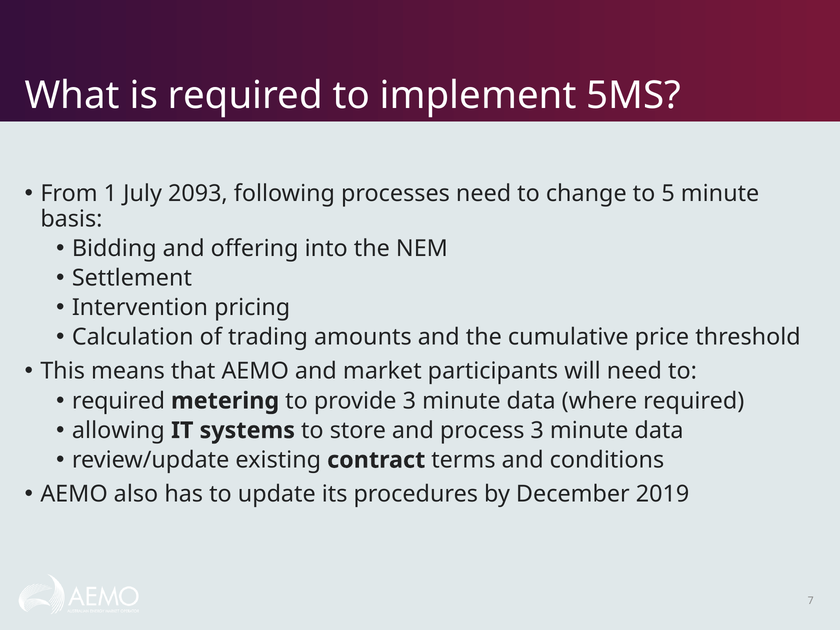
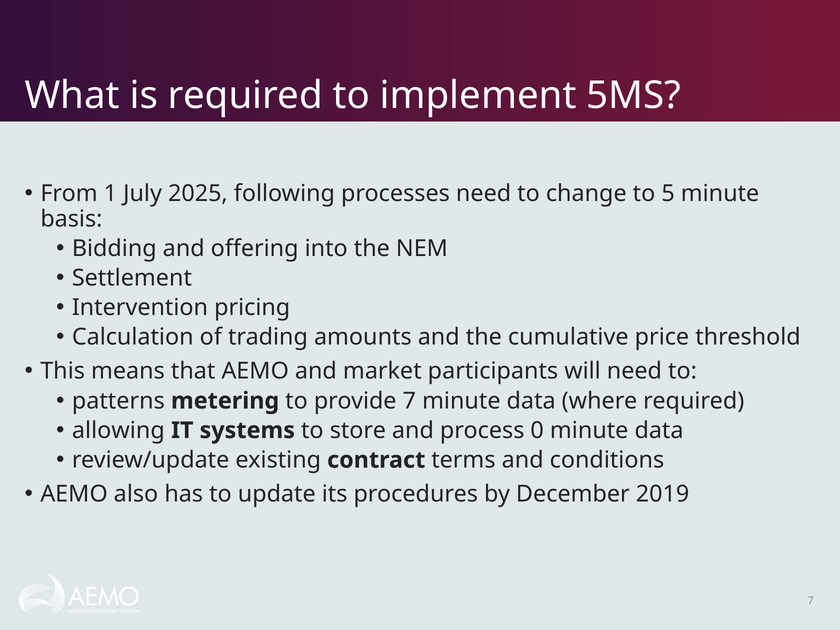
2093: 2093 -> 2025
required at (118, 401): required -> patterns
provide 3: 3 -> 7
process 3: 3 -> 0
